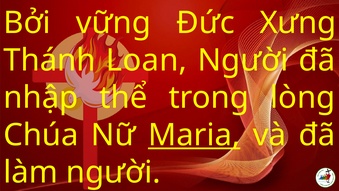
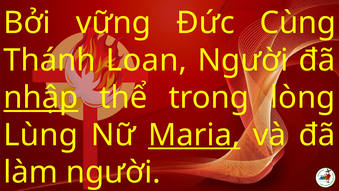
Xưng: Xưng -> Cùng
nhập underline: none -> present
Chúa: Chúa -> Lùng
